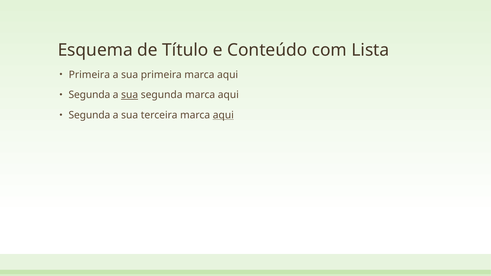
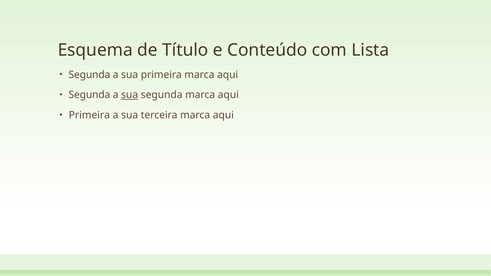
Primeira at (89, 75): Primeira -> Segunda
Segunda at (89, 115): Segunda -> Primeira
aqui at (223, 115) underline: present -> none
